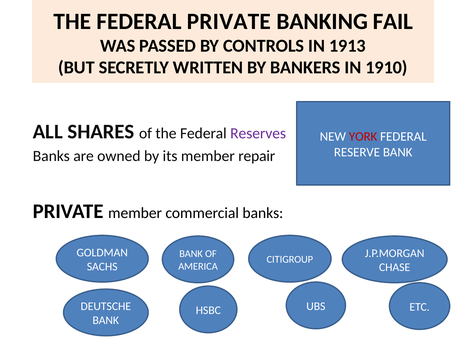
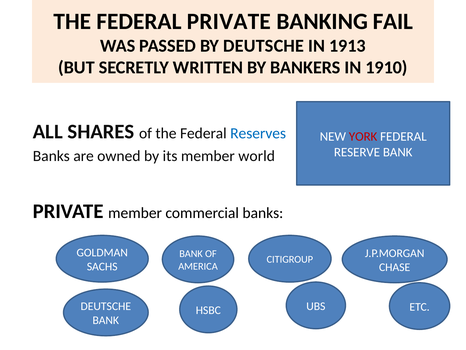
BY CONTROLS: CONTROLS -> DEUTSCHE
Reserves colour: purple -> blue
repair: repair -> world
